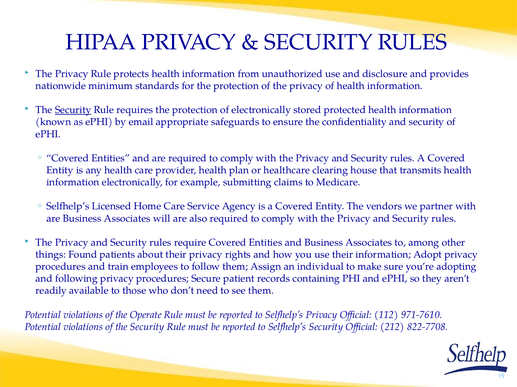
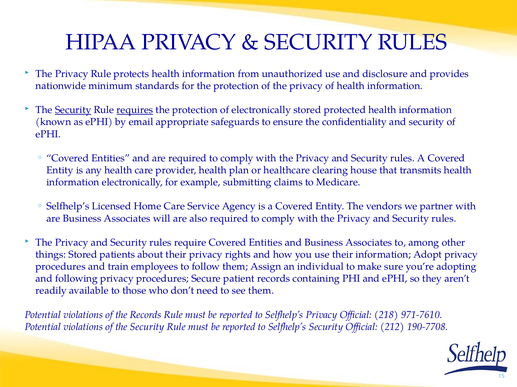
requires underline: none -> present
things Found: Found -> Stored
the Operate: Operate -> Records
112: 112 -> 218
822-7708: 822-7708 -> 190-7708
